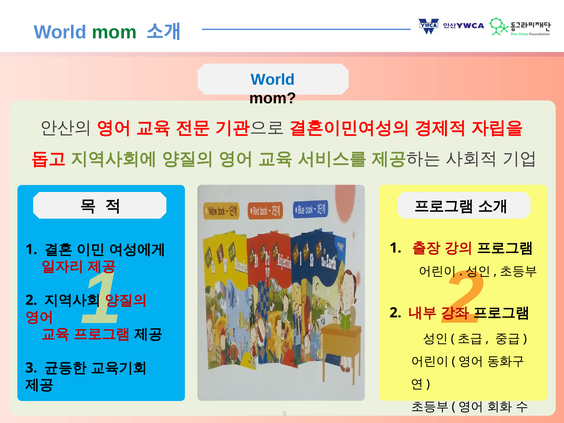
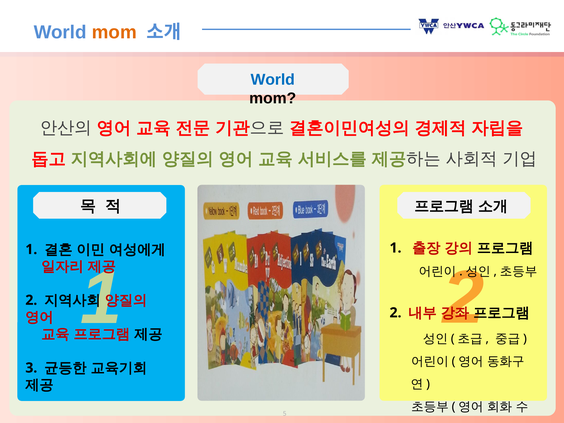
mom at (114, 32) colour: green -> orange
